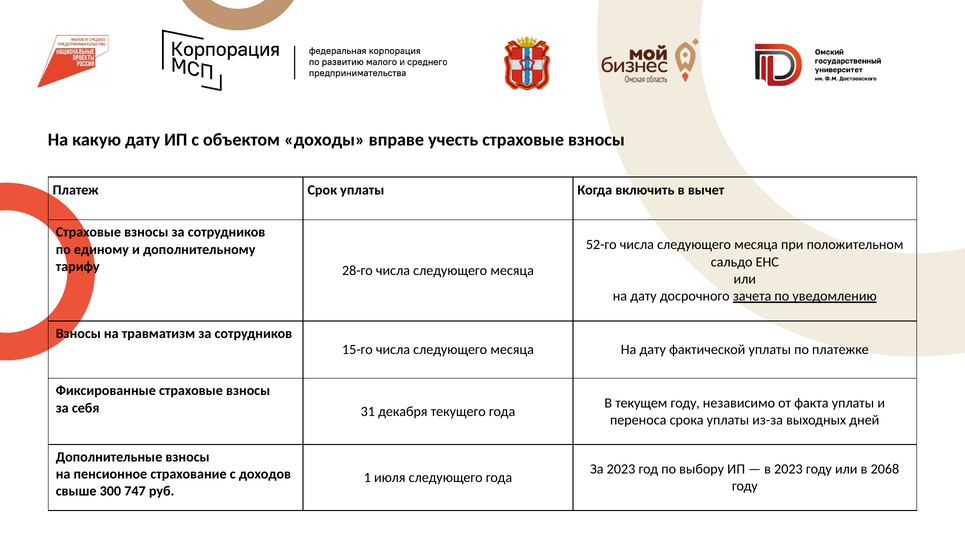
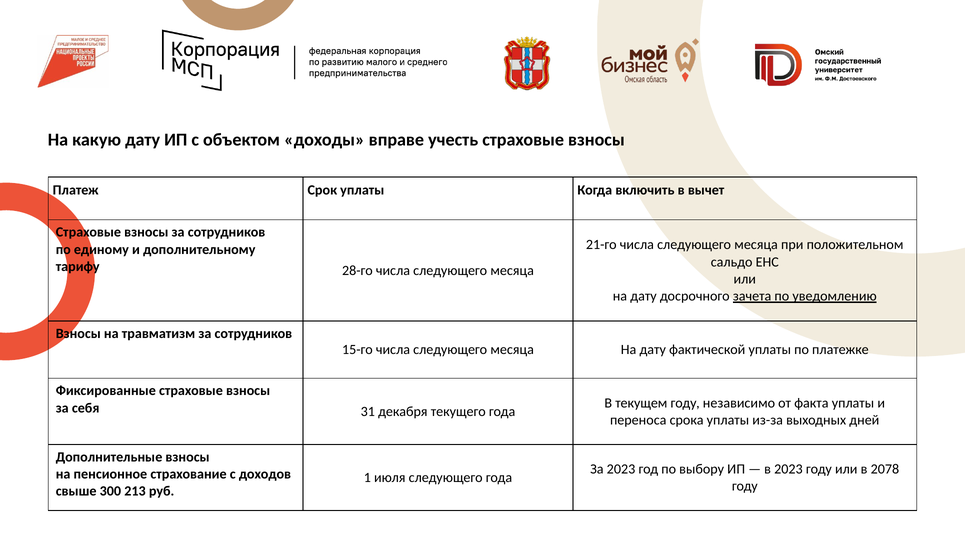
52-го: 52-го -> 21-го
2068: 2068 -> 2078
747: 747 -> 213
